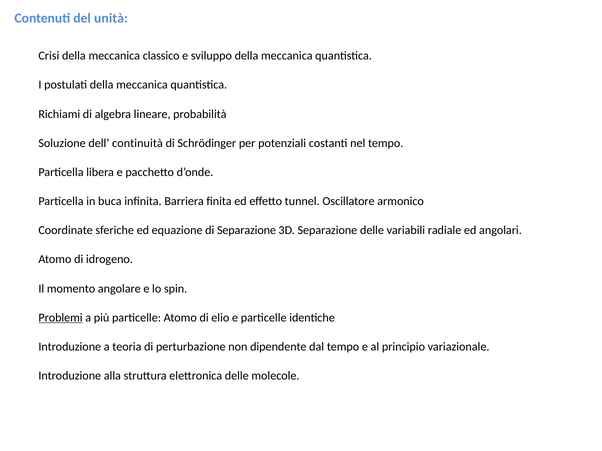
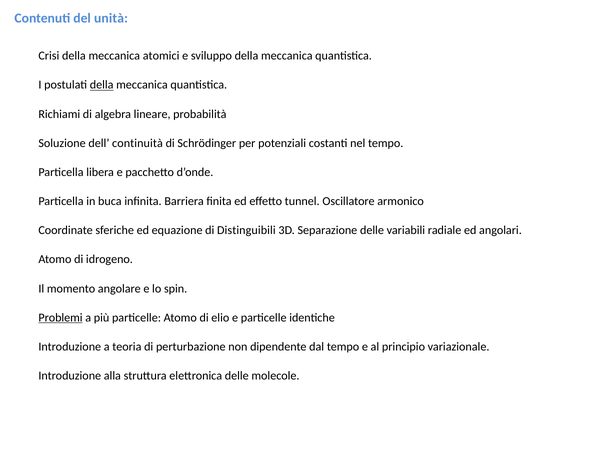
classico: classico -> atomici
della at (102, 85) underline: none -> present
di Separazione: Separazione -> Distinguibili
